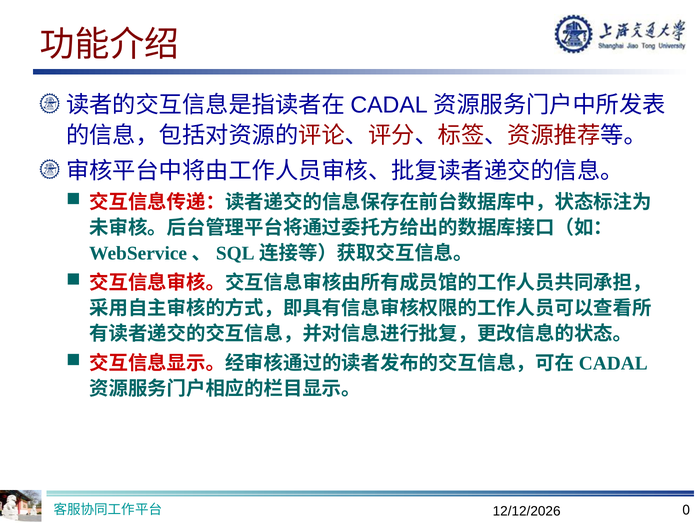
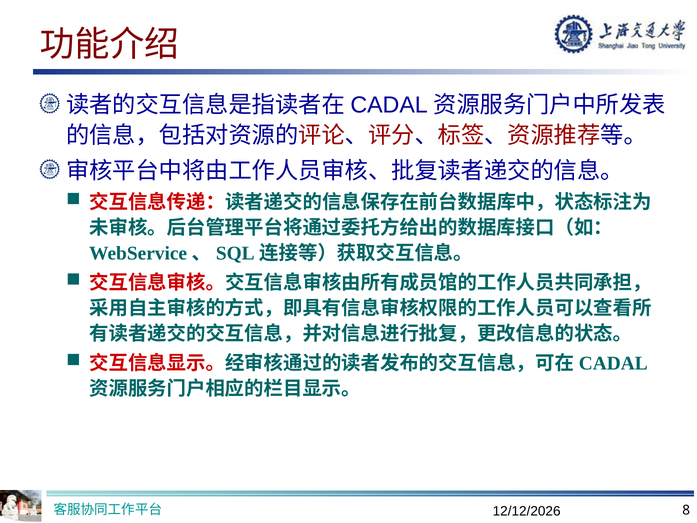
0: 0 -> 8
